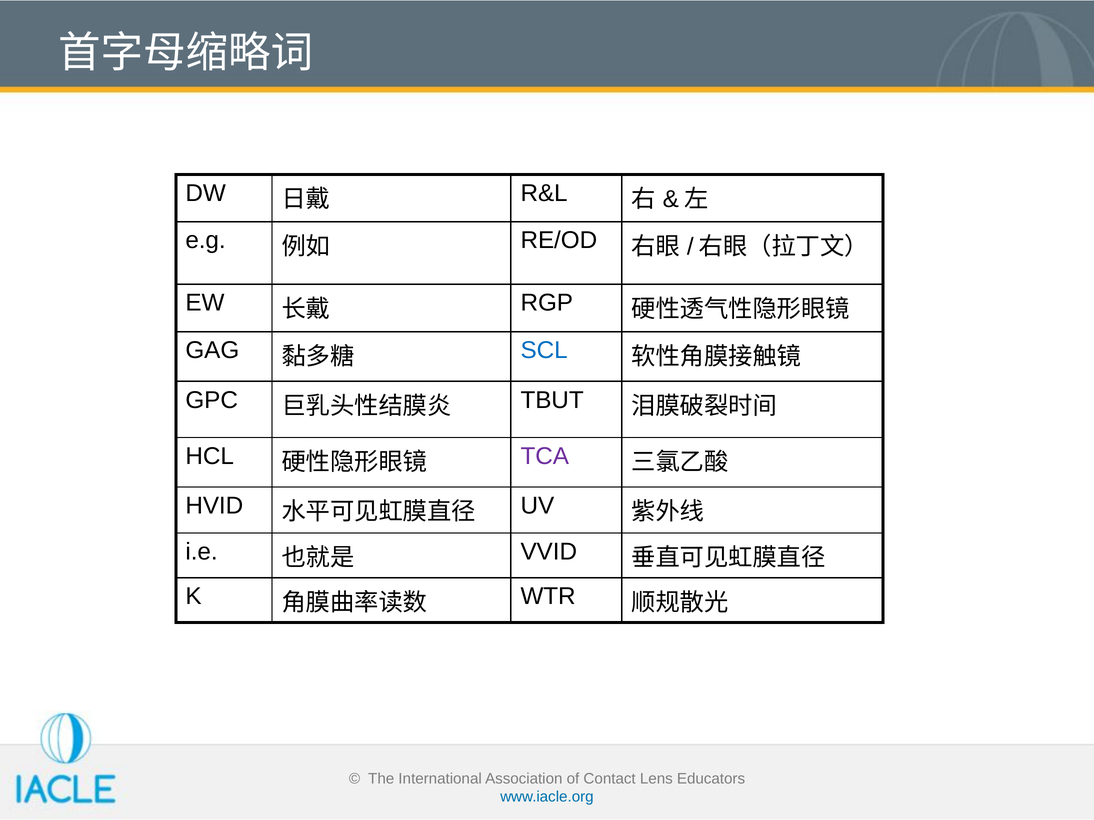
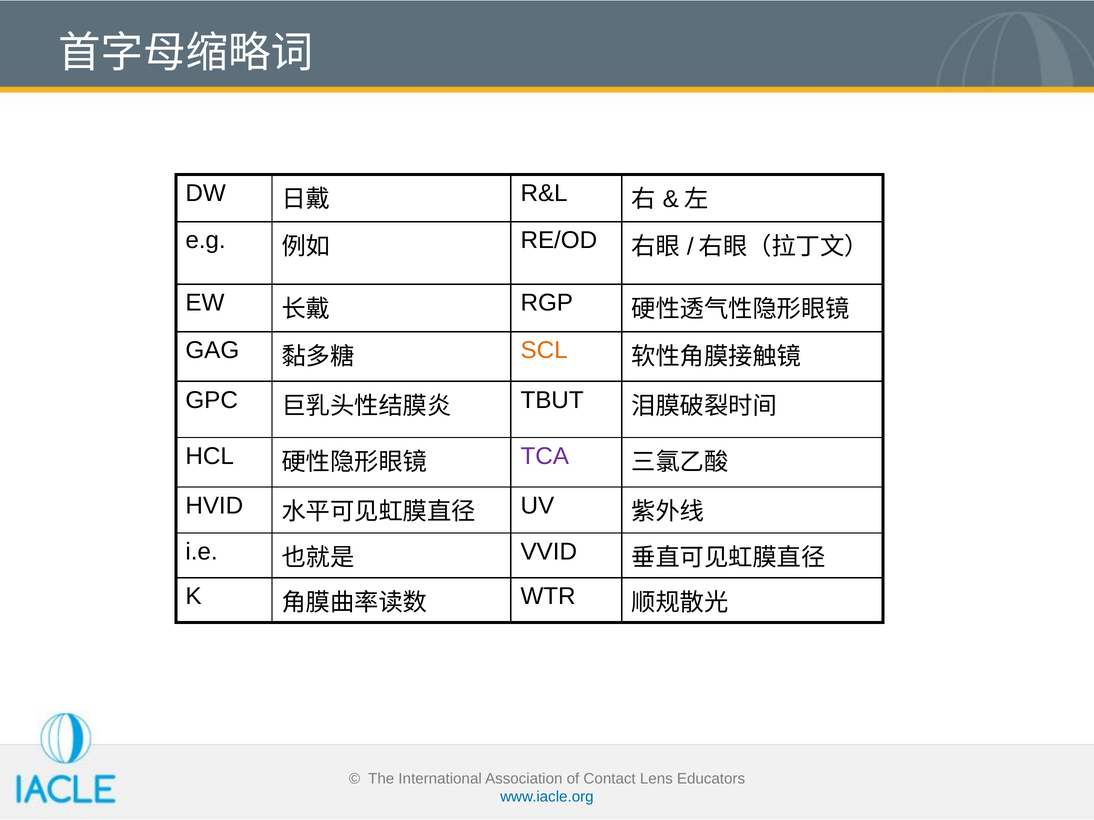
SCL colour: blue -> orange
